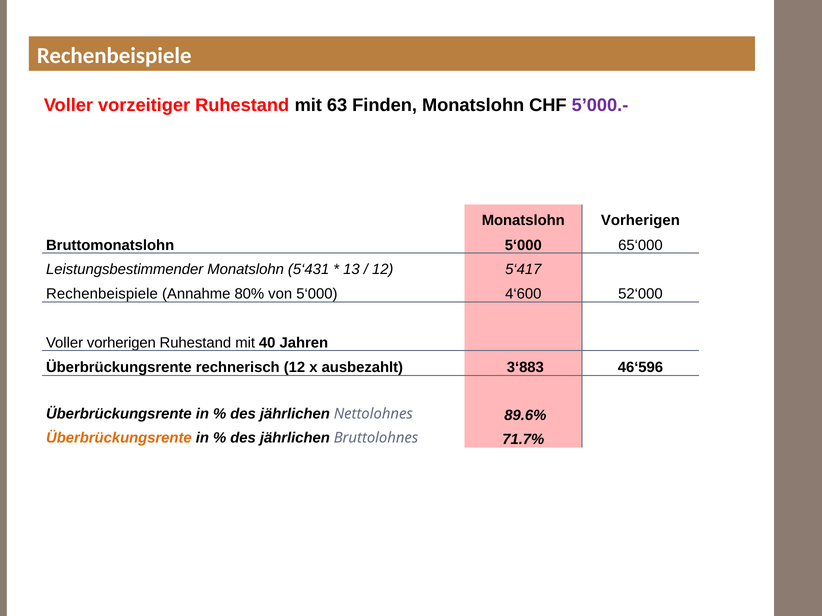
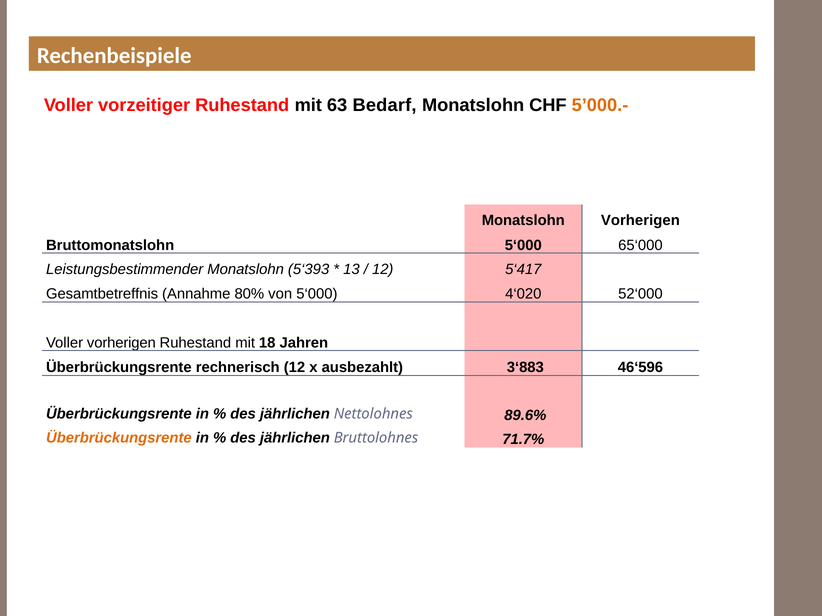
Finden: Finden -> Bedarf
5’000.- colour: purple -> orange
5‘431: 5‘431 -> 5‘393
Rechenbeispiele at (102, 294): Rechenbeispiele -> Gesamtbetreffnis
4‘600: 4‘600 -> 4‘020
40: 40 -> 18
